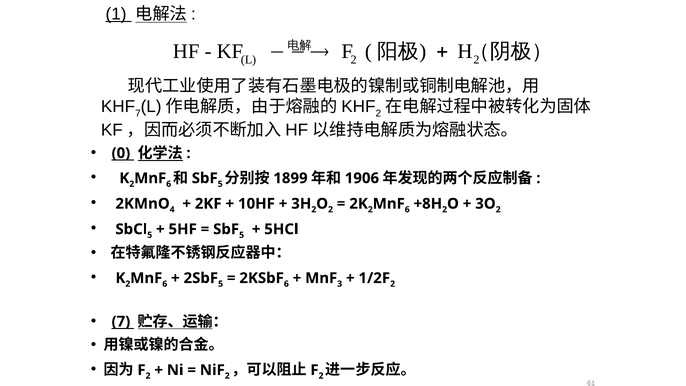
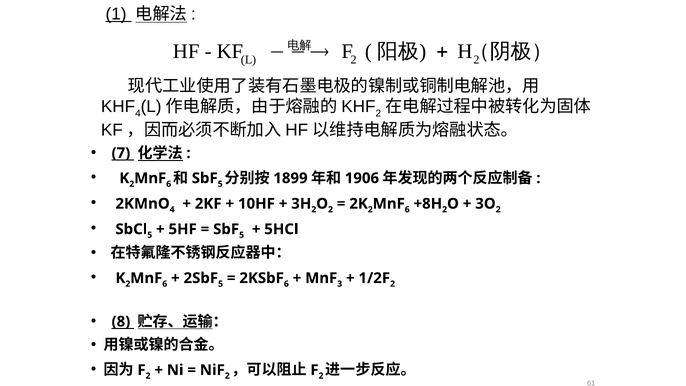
7 at (138, 113): 7 -> 4
0: 0 -> 7
7 at (121, 321): 7 -> 8
